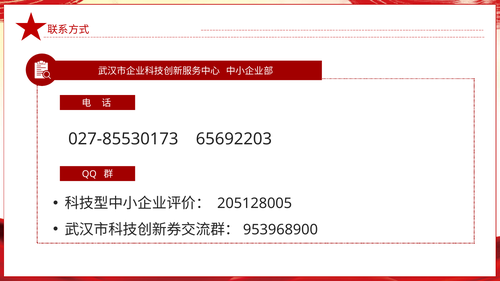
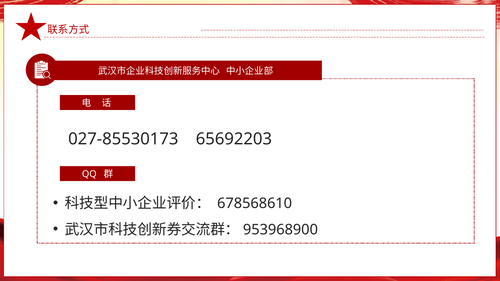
205128005: 205128005 -> 678568610
